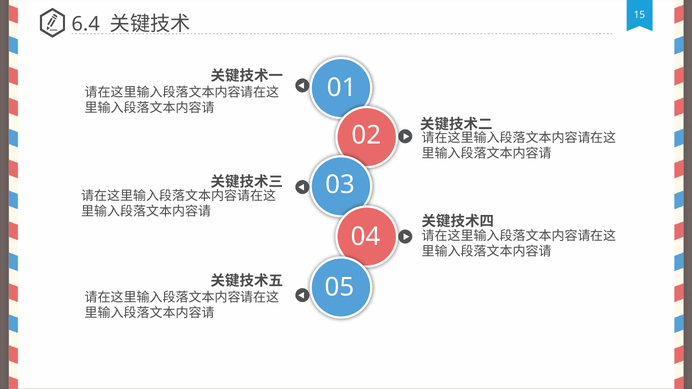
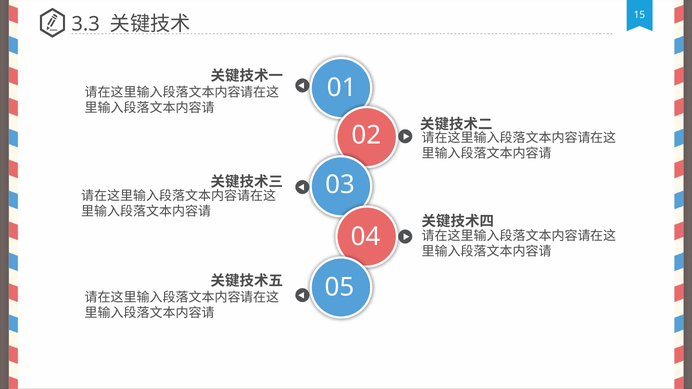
6.4: 6.4 -> 3.3
